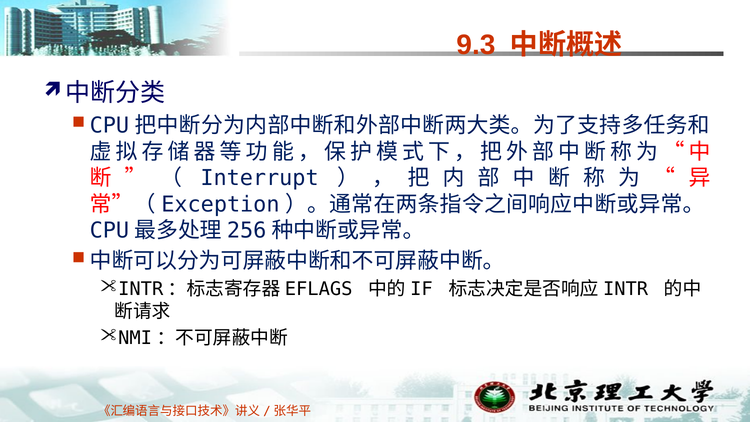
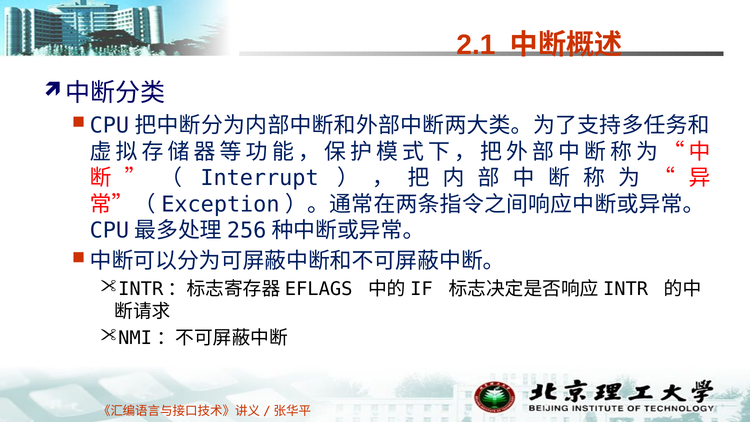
9.3: 9.3 -> 2.1
